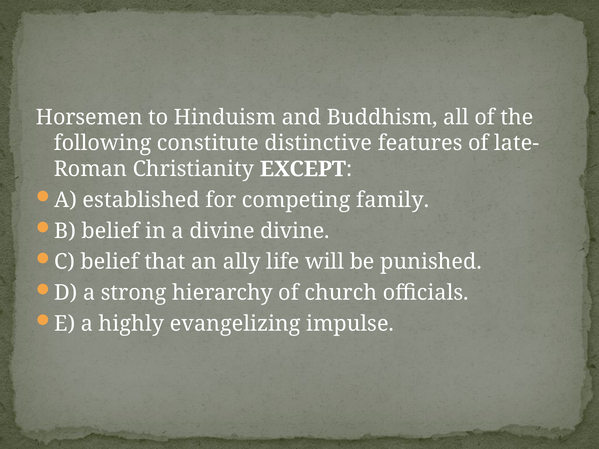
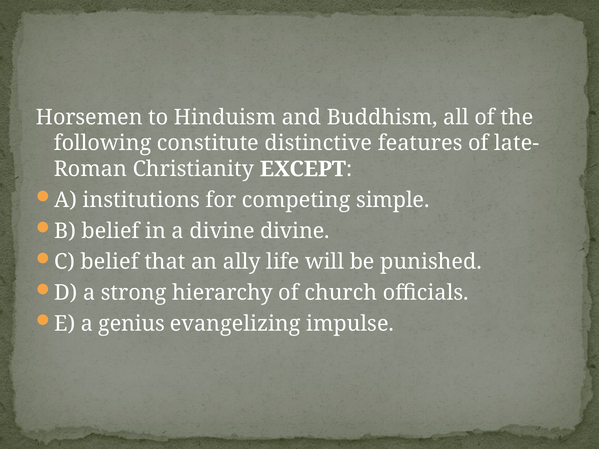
established: established -> institutions
family: family -> simple
highly: highly -> genius
